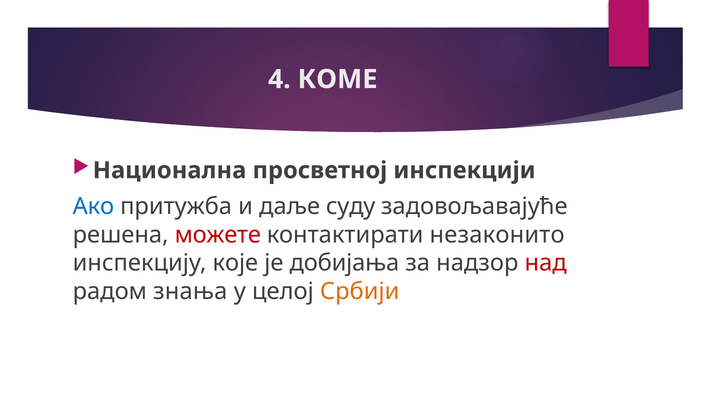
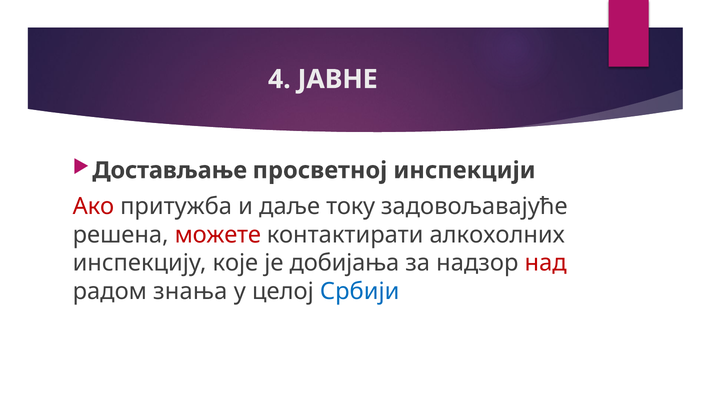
КОМЕ: КОМЕ -> ЈАВНЕ
Национална: Национална -> Достављање
Ако colour: blue -> red
суду: суду -> току
незаконито: незаконито -> алкохолних
Србији colour: orange -> blue
